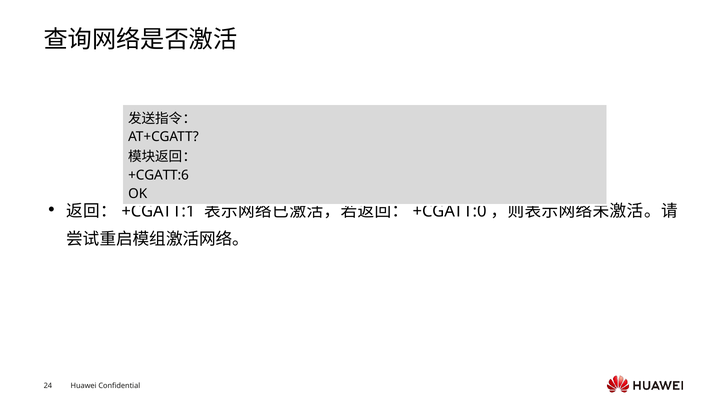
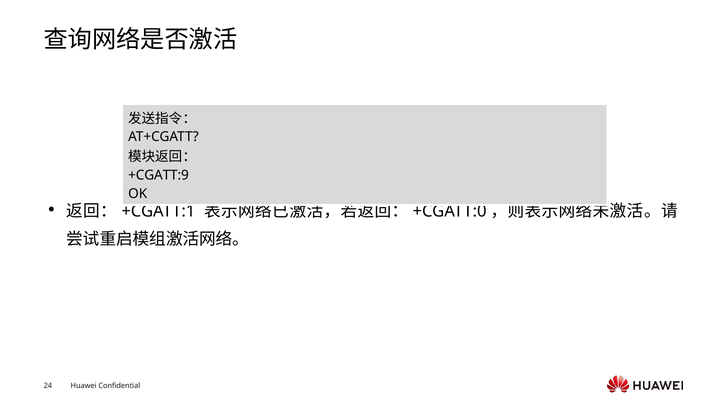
+CGATT:6: +CGATT:6 -> +CGATT:9
